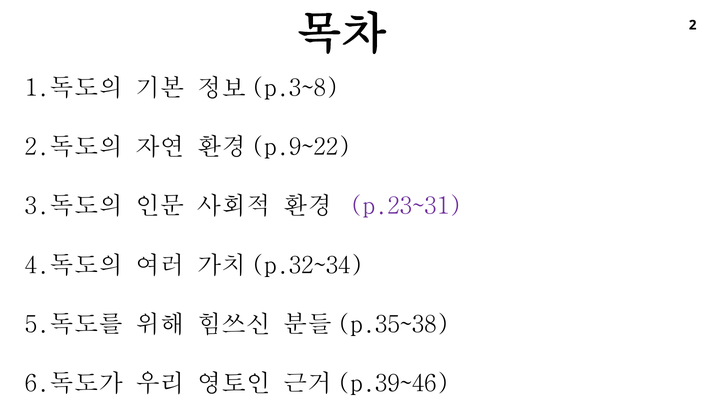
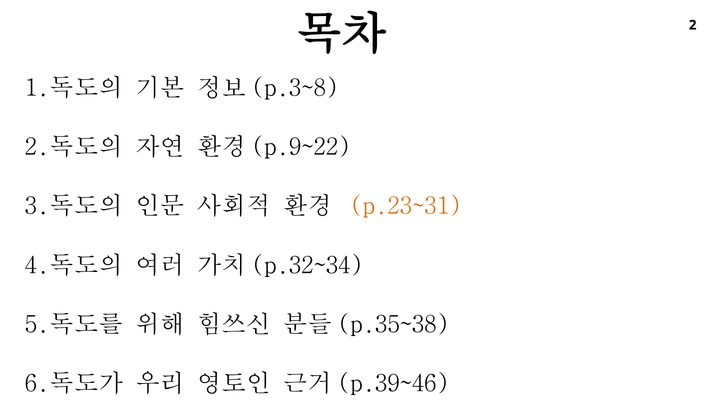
p.23~31 colour: purple -> orange
